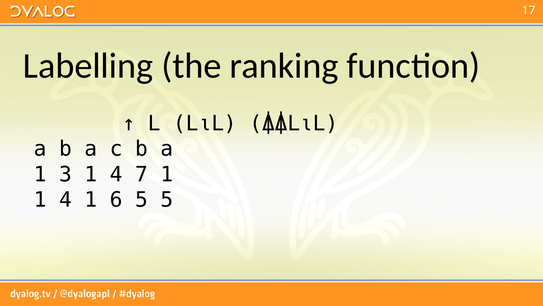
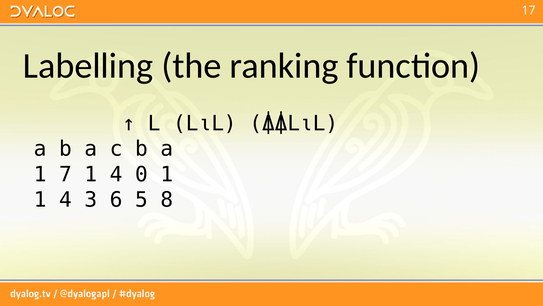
3: 3 -> 7
7: 7 -> 0
4 1: 1 -> 3
5 5: 5 -> 8
